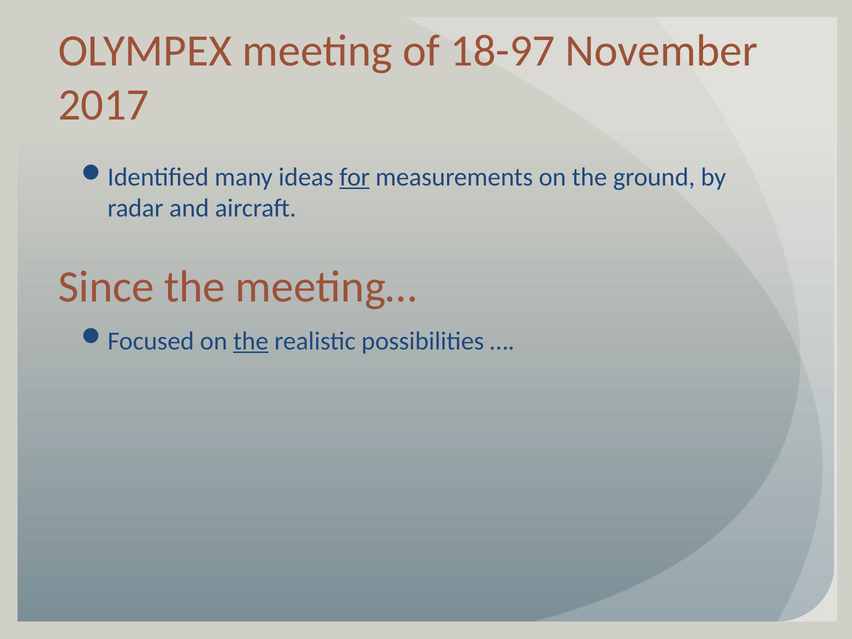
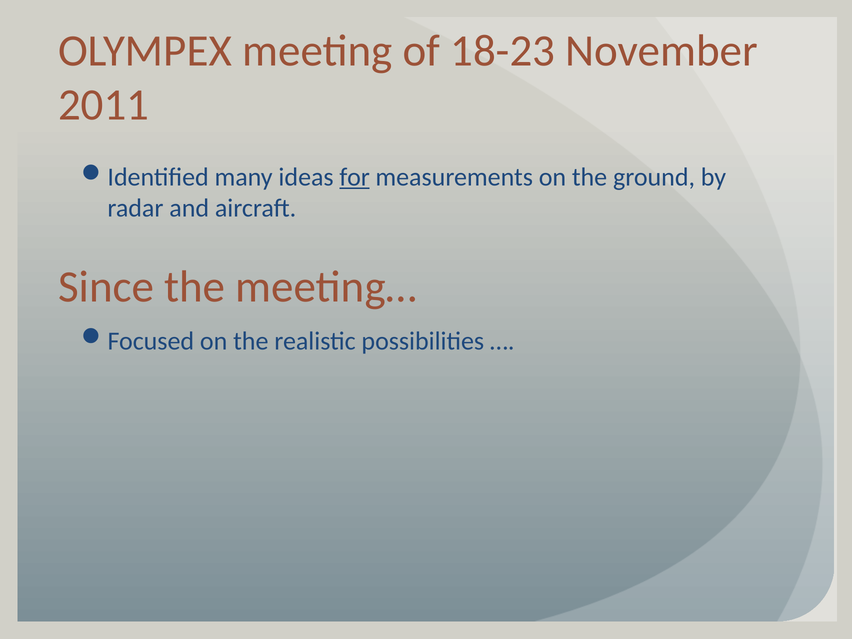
18-97: 18-97 -> 18-23
2017: 2017 -> 2011
the at (251, 341) underline: present -> none
